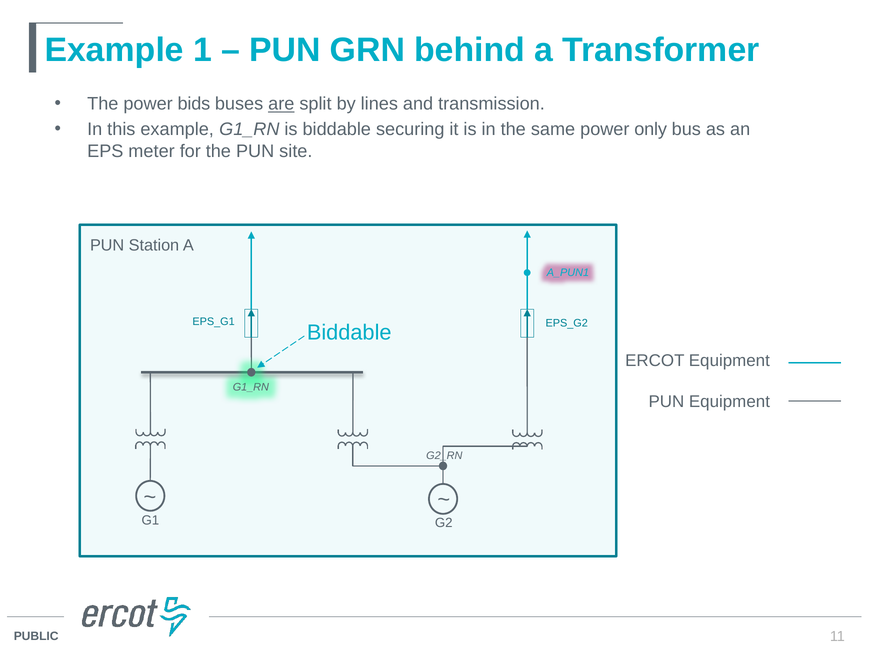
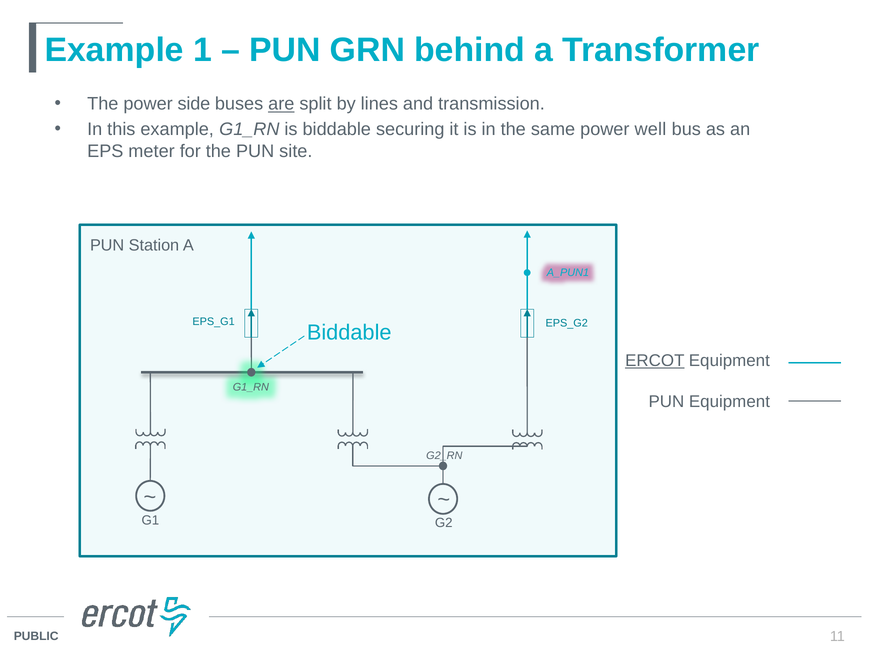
bids: bids -> side
only: only -> well
ERCOT underline: none -> present
